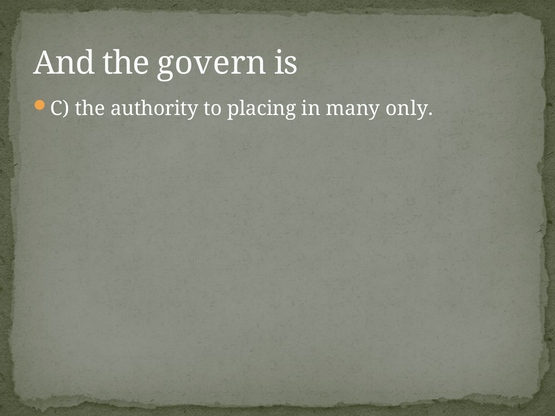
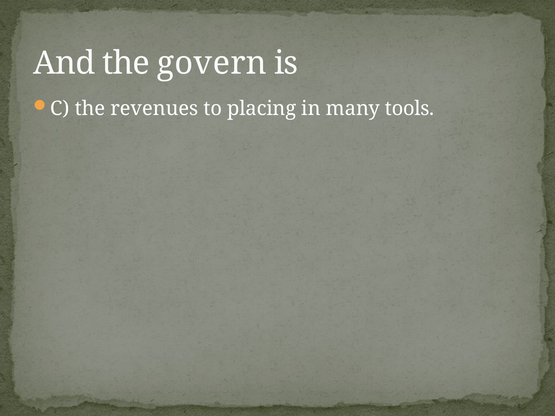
authority: authority -> revenues
only: only -> tools
